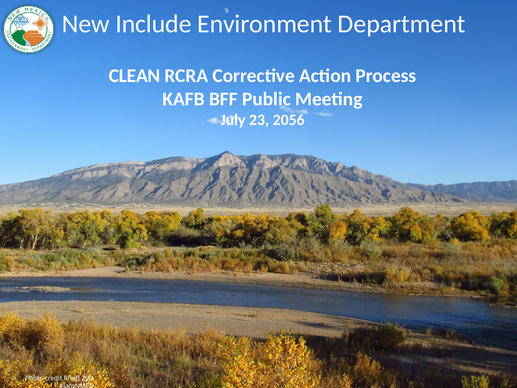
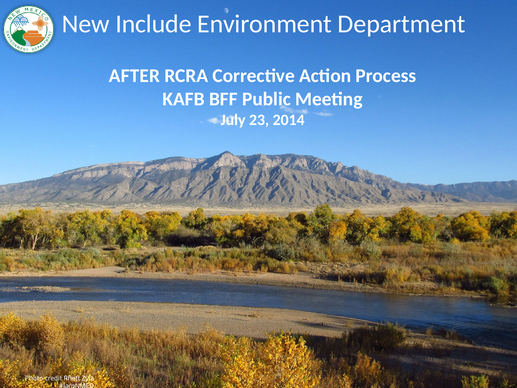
CLEAN: CLEAN -> AFTER
2056: 2056 -> 2014
